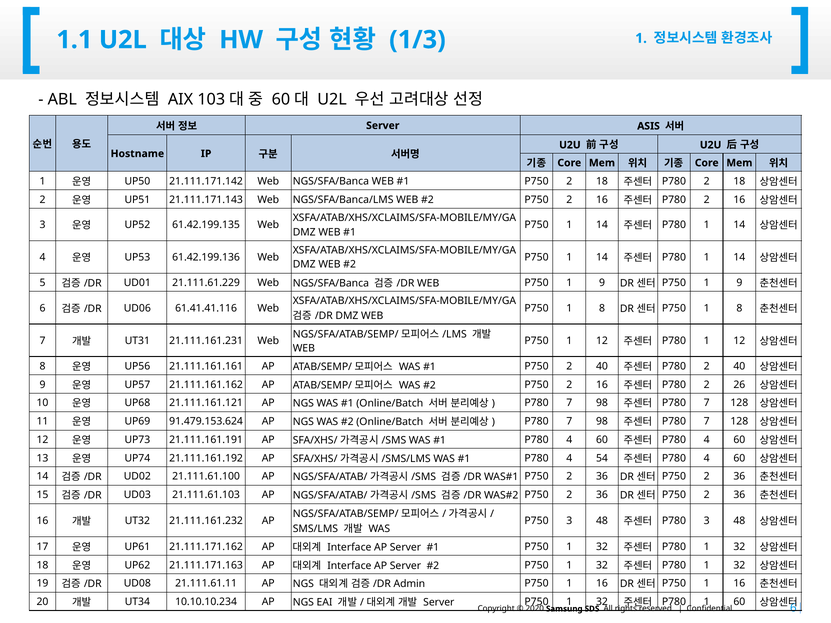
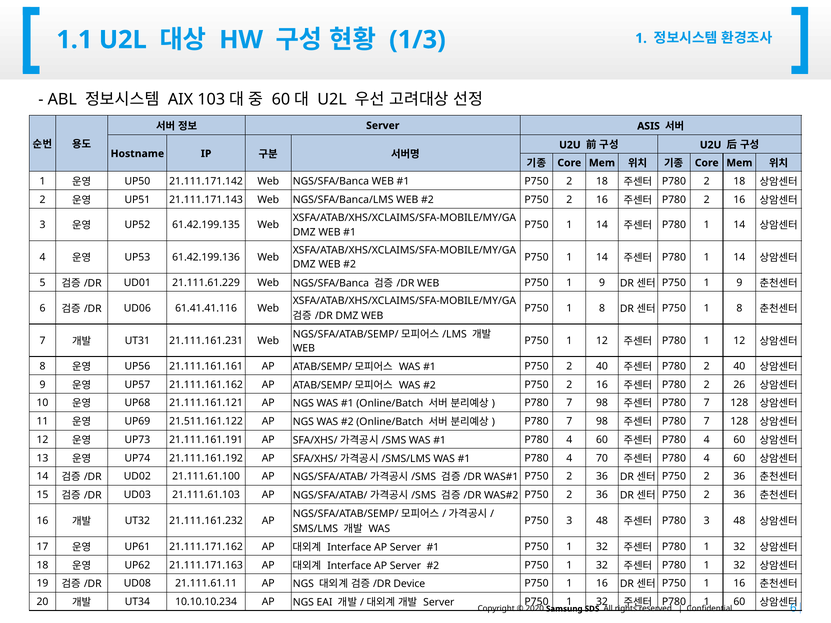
91.479.153.624: 91.479.153.624 -> 21.511.161.122
54: 54 -> 70
Admin: Admin -> Device
